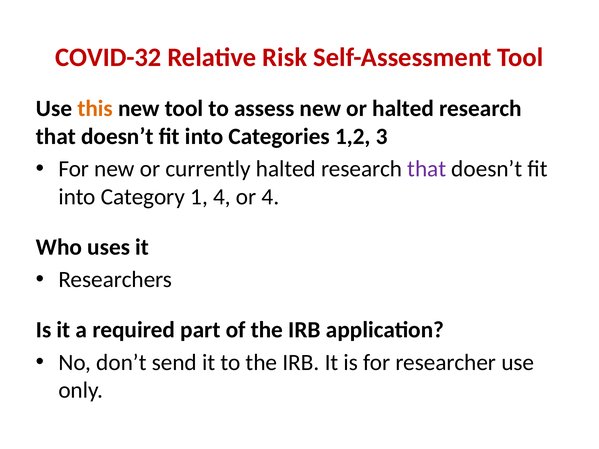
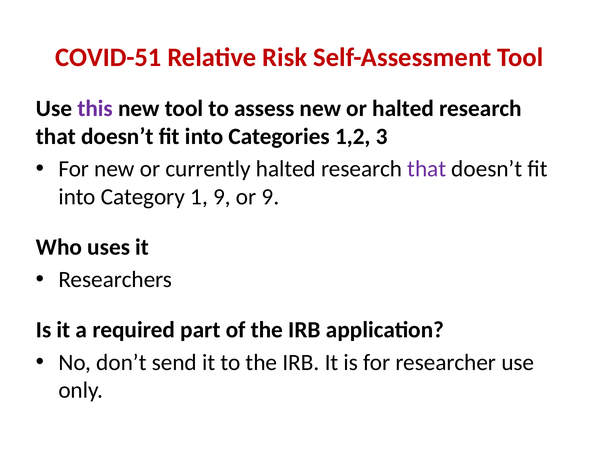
COVID-32: COVID-32 -> COVID-51
this colour: orange -> purple
1 4: 4 -> 9
or 4: 4 -> 9
